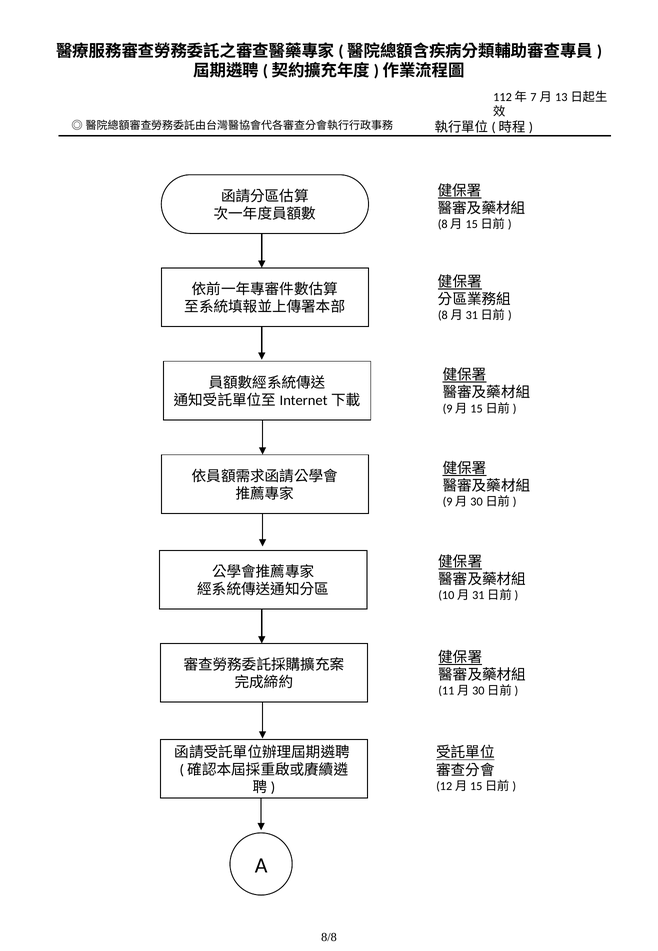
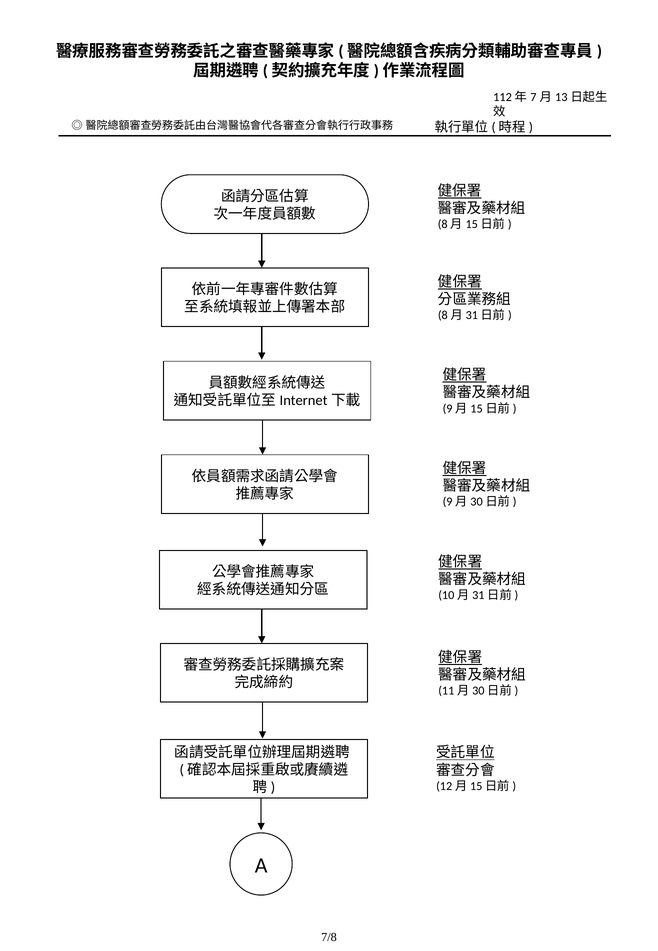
8/8: 8/8 -> 7/8
